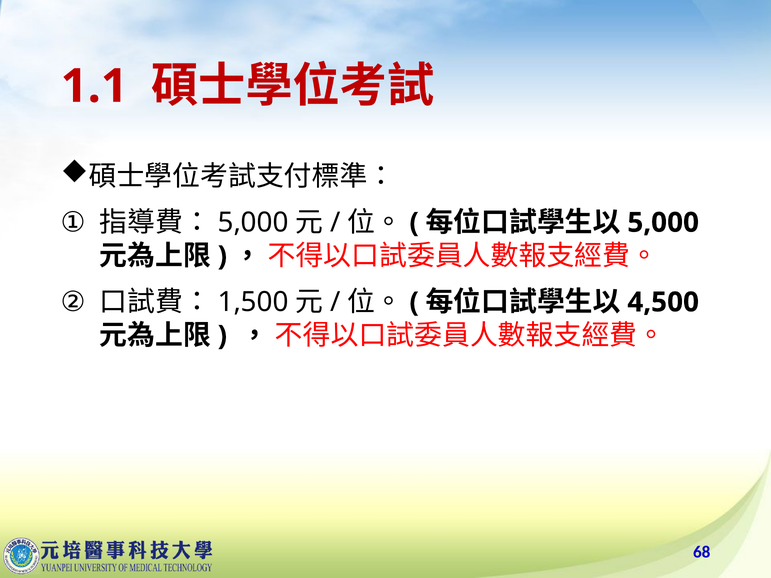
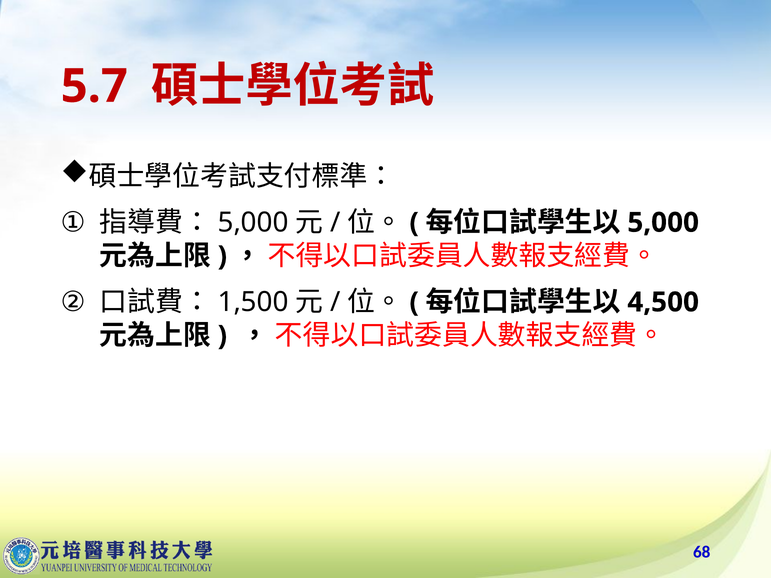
1.1: 1.1 -> 5.7
